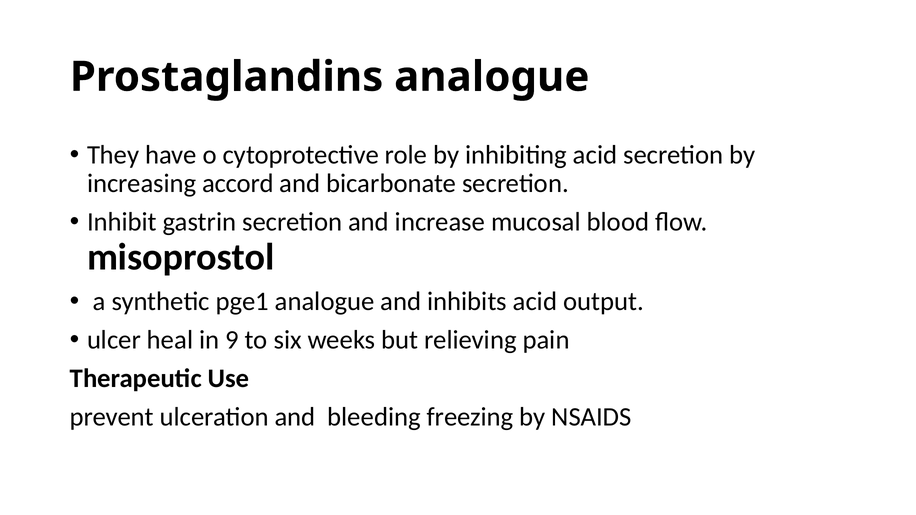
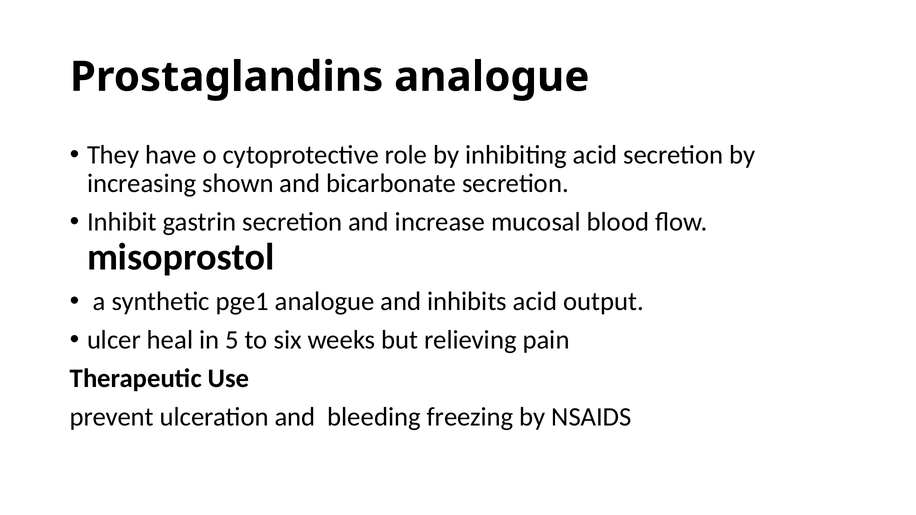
accord: accord -> shown
9: 9 -> 5
